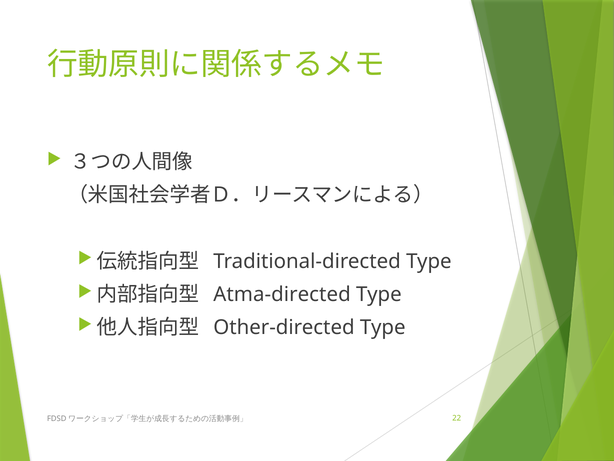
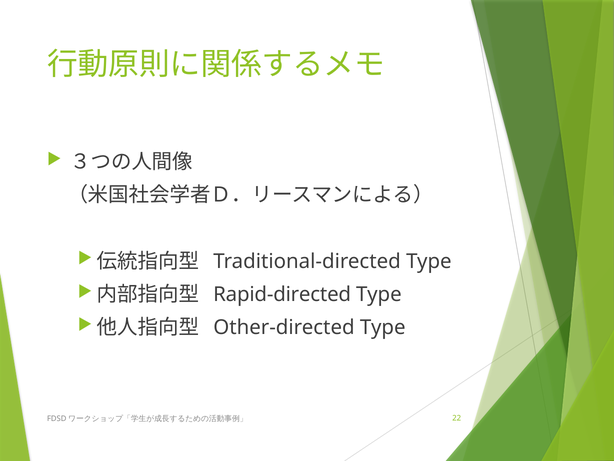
Atma-directed: Atma-directed -> Rapid-directed
